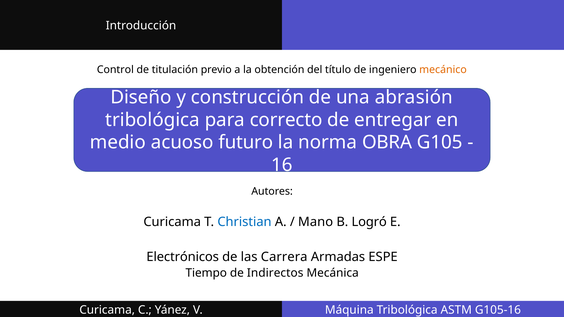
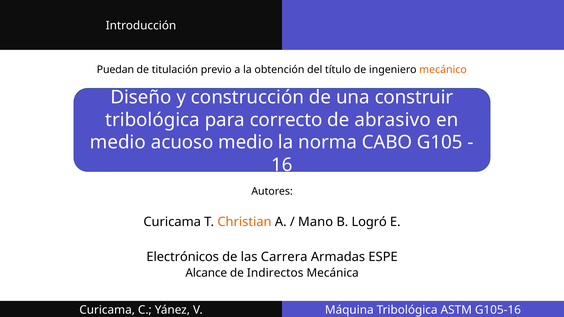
Control: Control -> Puedan
abrasión: abrasión -> construir
entregar: entregar -> abrasivo
acuoso futuro: futuro -> medio
OBRA: OBRA -> CABO
Christian colour: blue -> orange
Tiempo: Tiempo -> Alcance
